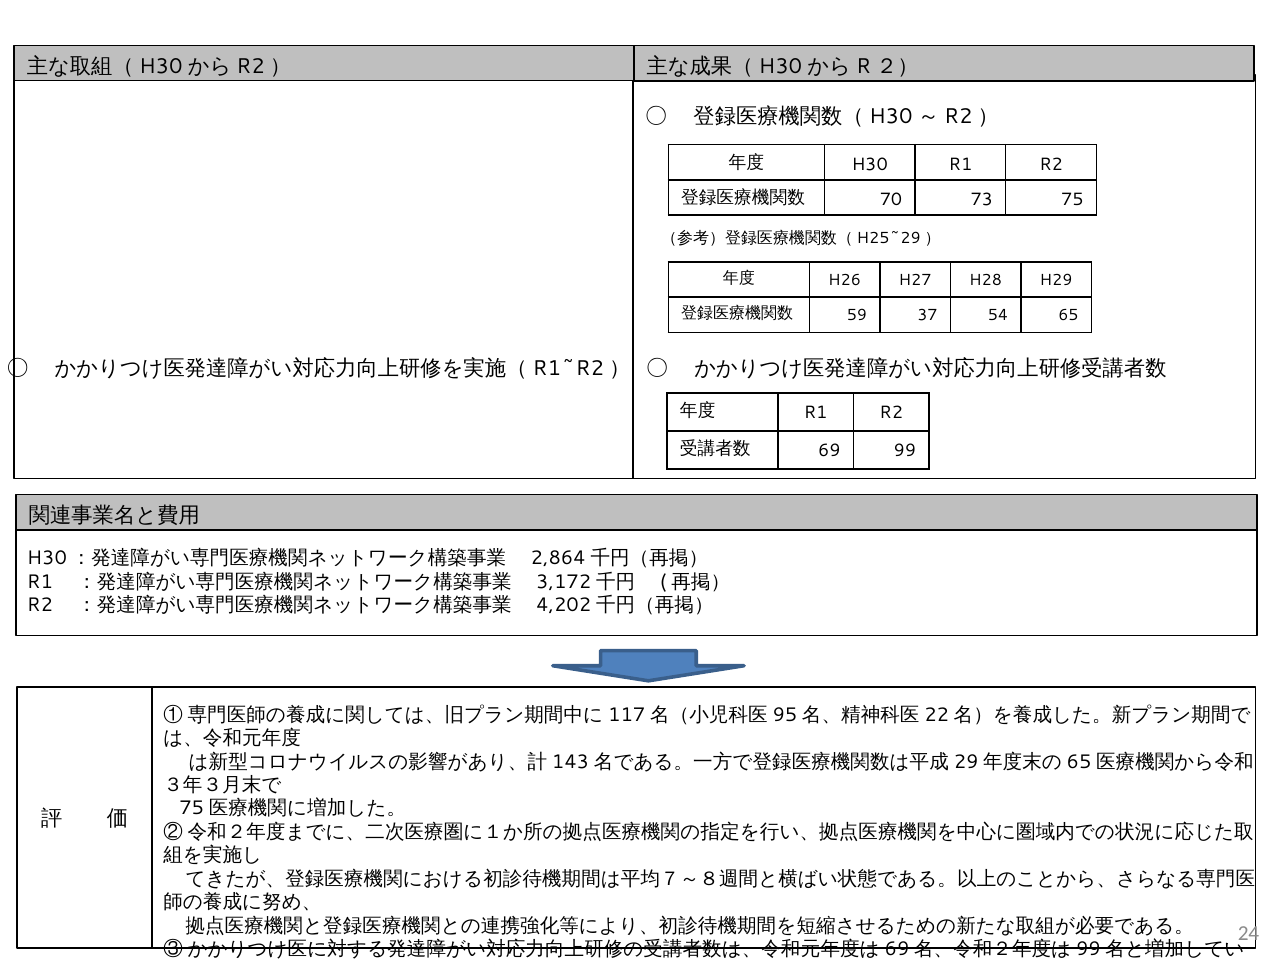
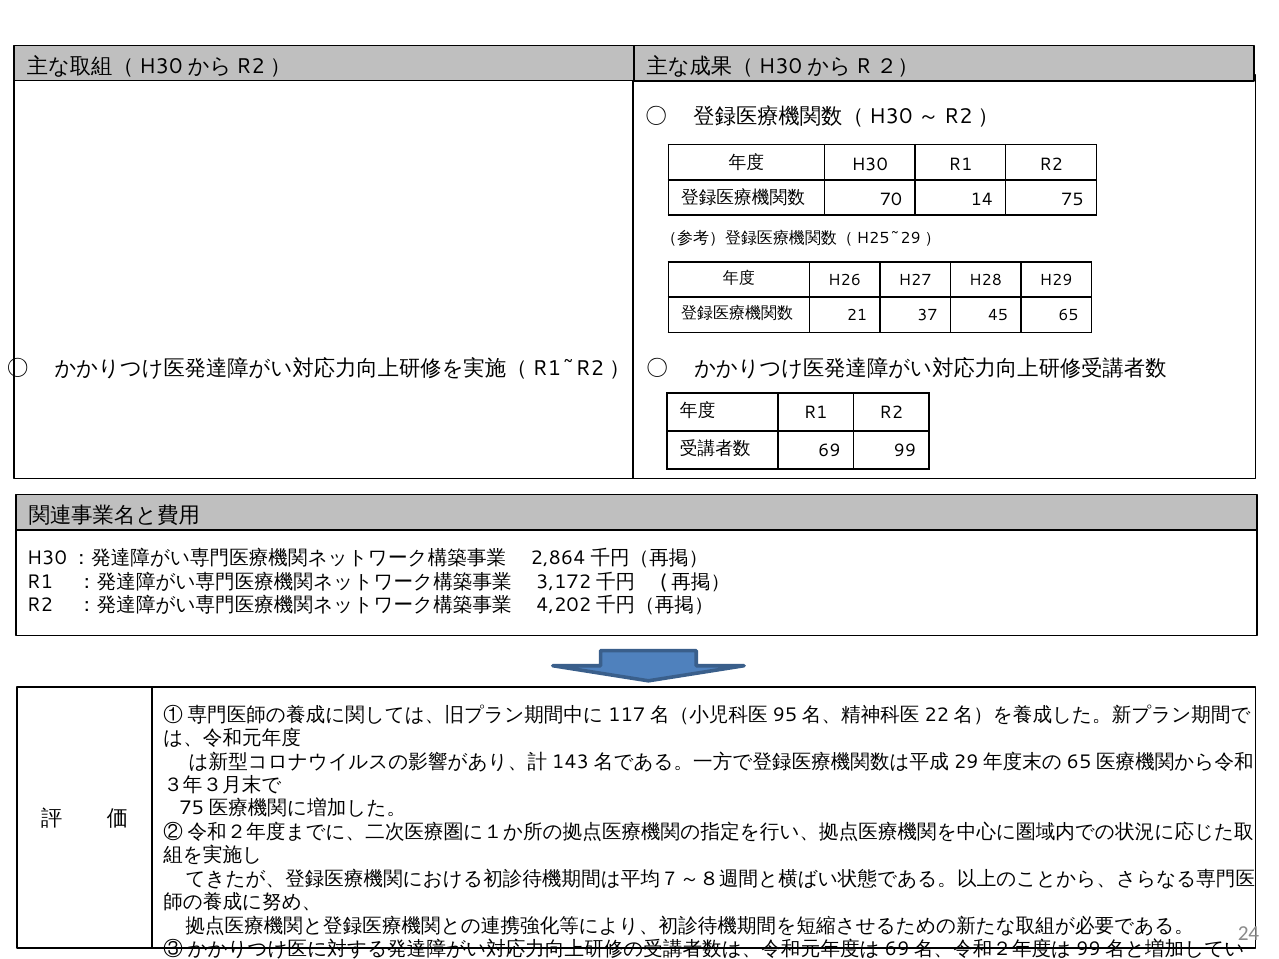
73: 73 -> 14
59: 59 -> 21
54: 54 -> 45
